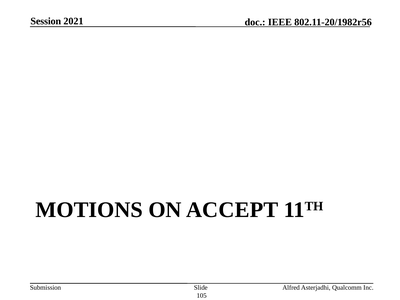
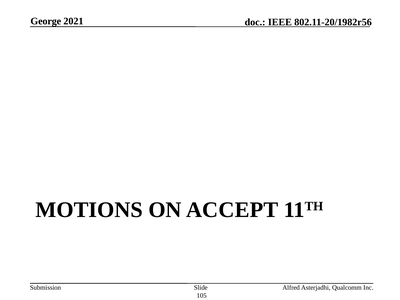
Session: Session -> George
